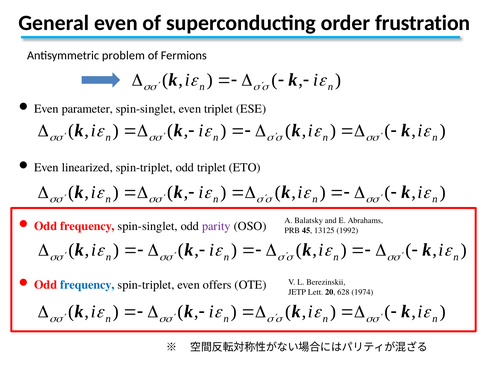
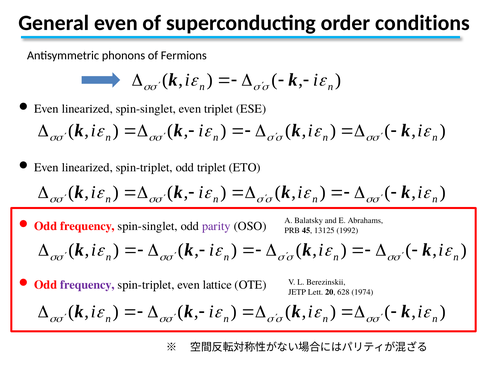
frustration: frustration -> conditions
problem: problem -> phonons
parameter at (87, 109): parameter -> linearized
frequency at (87, 285) colour: blue -> purple
offers: offers -> lattice
